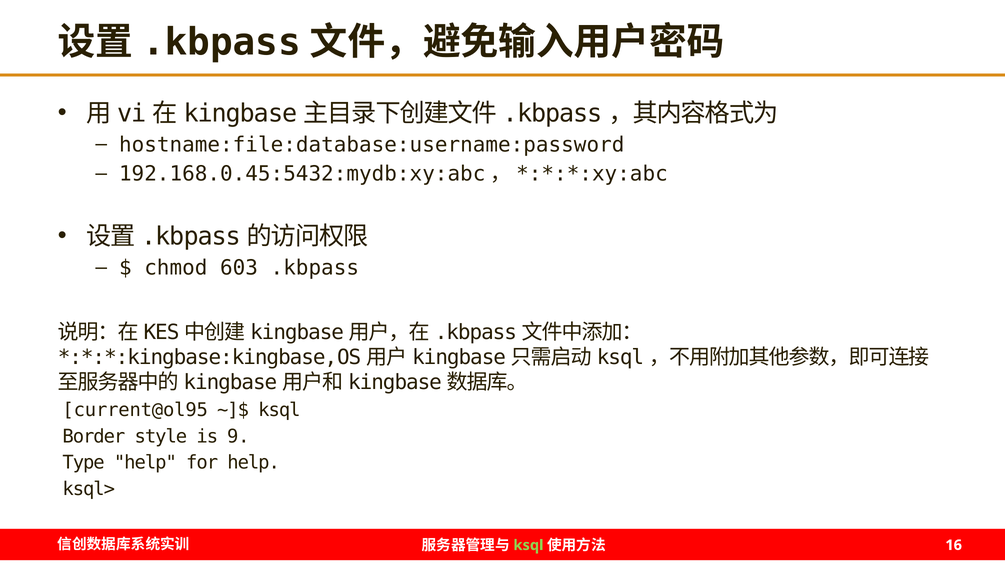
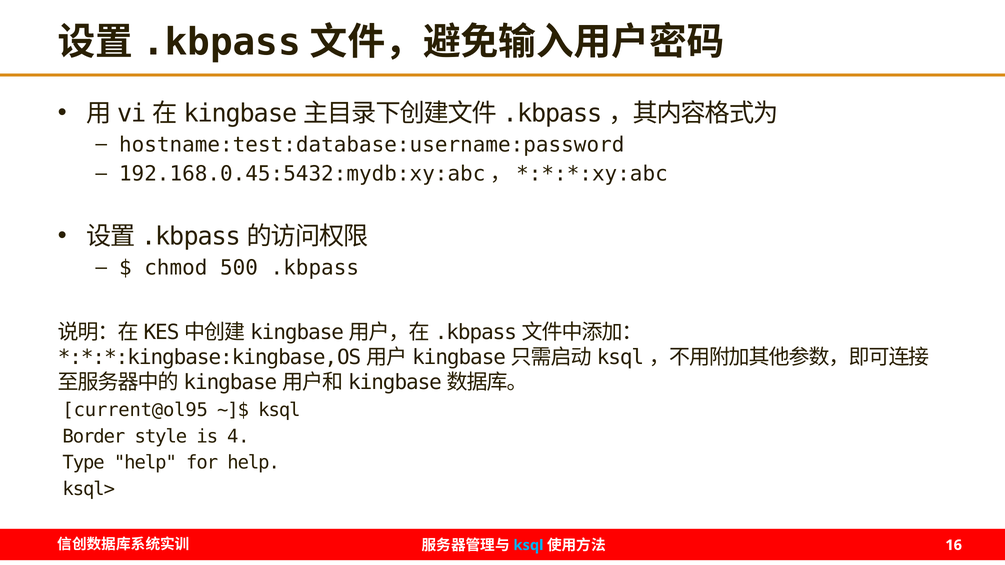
hostname:file:database:username:password: hostname:file:database:username:password -> hostname:test:database:username:password
603: 603 -> 500
9: 9 -> 4
ksql at (528, 545) colour: light green -> light blue
